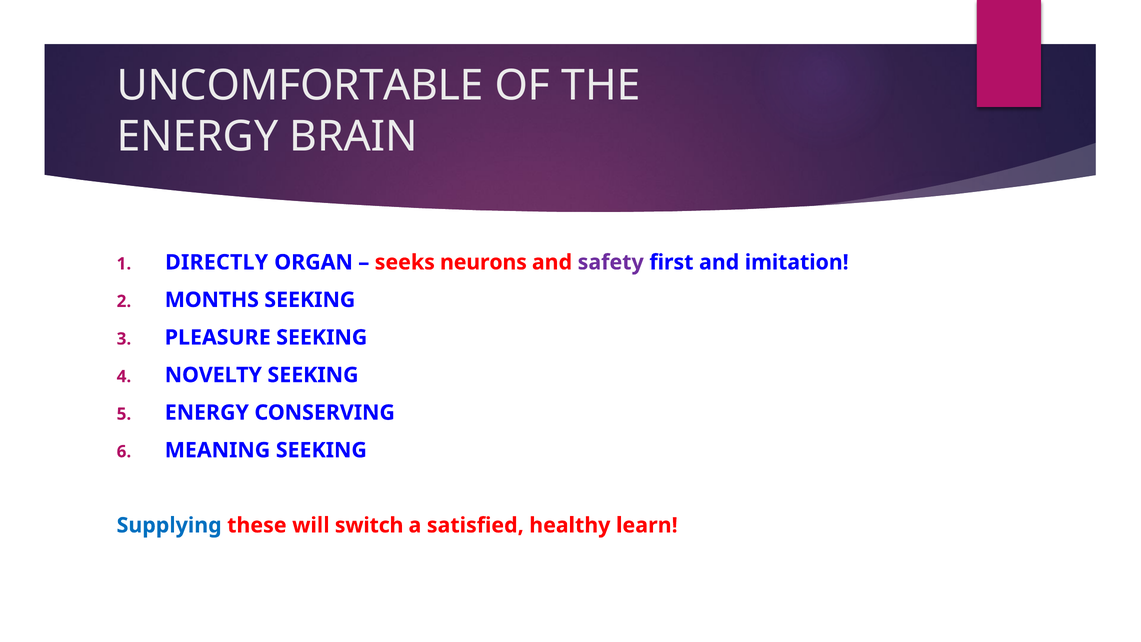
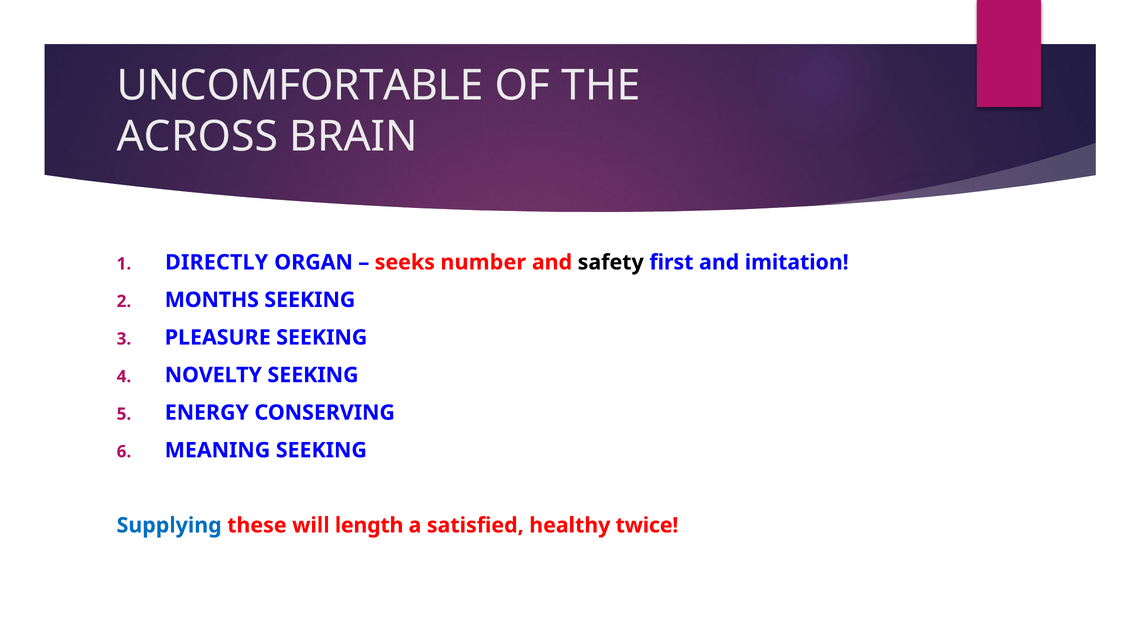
ENERGY at (197, 137): ENERGY -> ACROSS
neurons: neurons -> number
safety colour: purple -> black
switch: switch -> length
learn: learn -> twice
